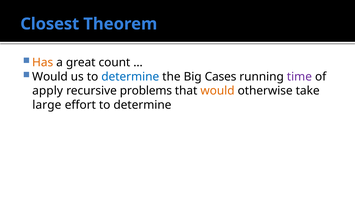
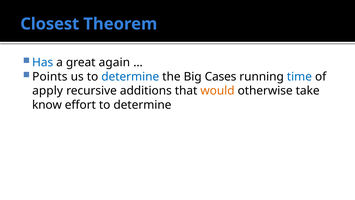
Has colour: orange -> blue
count: count -> again
Would at (50, 76): Would -> Points
time colour: purple -> blue
problems: problems -> additions
large: large -> know
